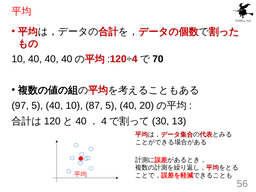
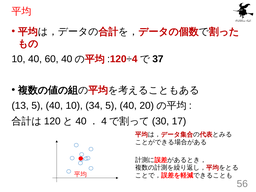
10 40 40: 40 -> 60
70: 70 -> 37
97: 97 -> 13
87: 87 -> 34
13: 13 -> 17
